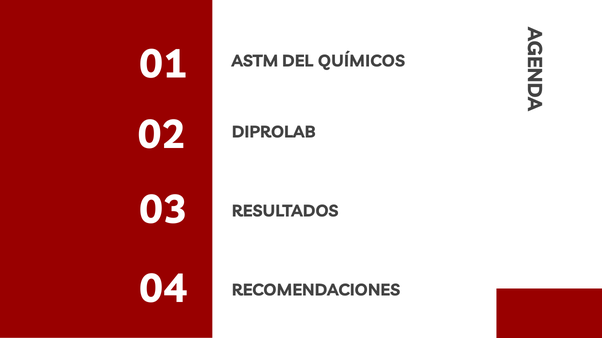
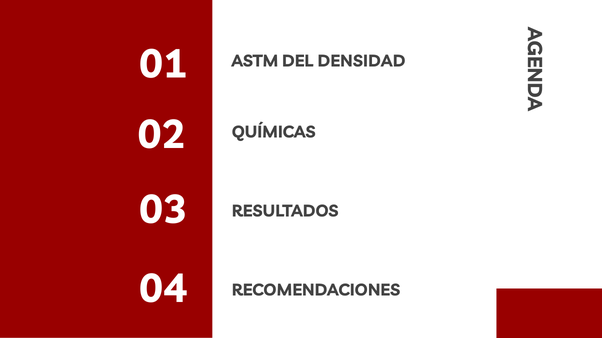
QUÍMICOS: QUÍMICOS -> DENSIDAD
DIPROLAB: DIPROLAB -> QUÍMICAS
